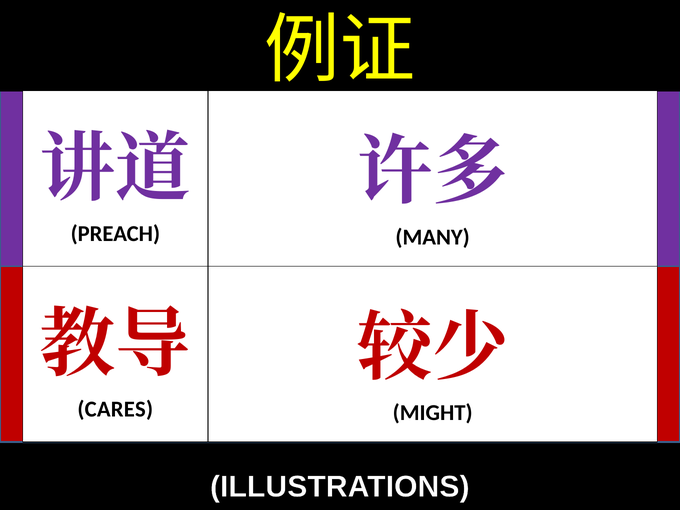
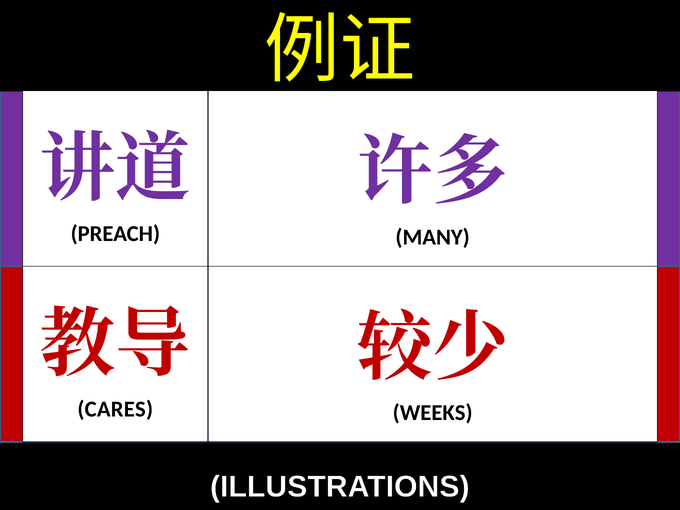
MIGHT: MIGHT -> WEEKS
